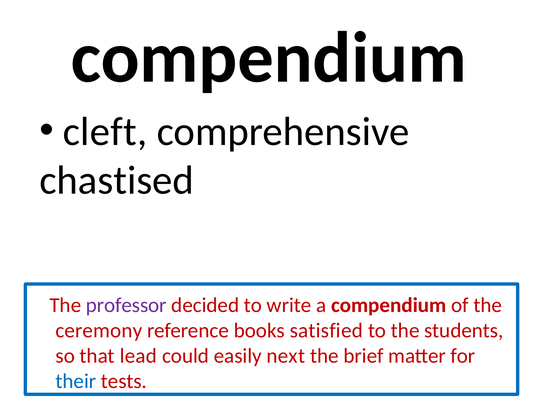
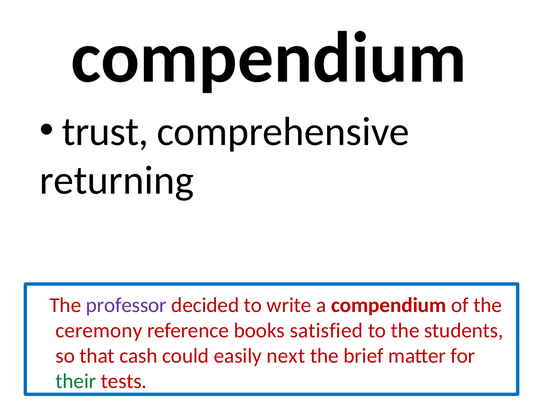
cleft: cleft -> trust
chastised: chastised -> returning
lead: lead -> cash
their colour: blue -> green
